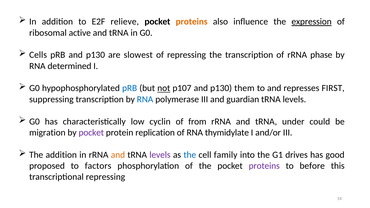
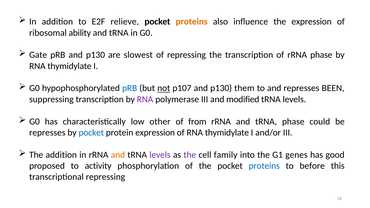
expression at (312, 22) underline: present -> none
active: active -> ability
Cells: Cells -> Gate
determined at (69, 66): determined -> thymidylate
FIRST: FIRST -> BEEN
RNA at (145, 99) colour: blue -> purple
guardian: guardian -> modified
cyclin: cyclin -> other
tRNA under: under -> phase
migration at (47, 133): migration -> represses
pocket at (91, 133) colour: purple -> blue
protein replication: replication -> expression
the at (190, 155) colour: blue -> purple
drives: drives -> genes
factors: factors -> activity
proteins at (264, 166) colour: purple -> blue
